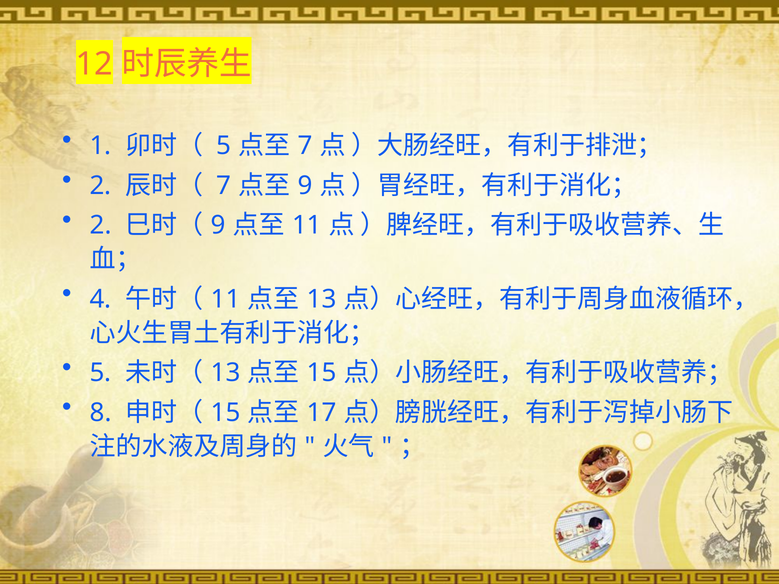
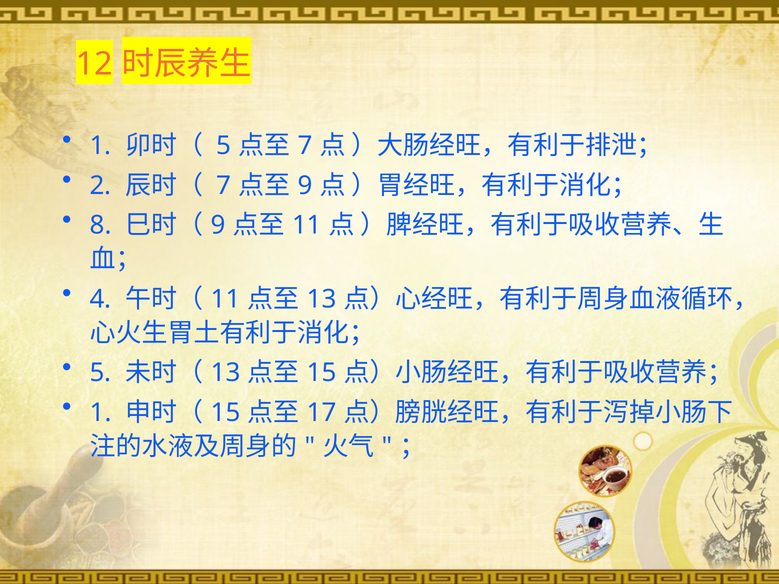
2 at (101, 225): 2 -> 8
8 at (101, 413): 8 -> 1
